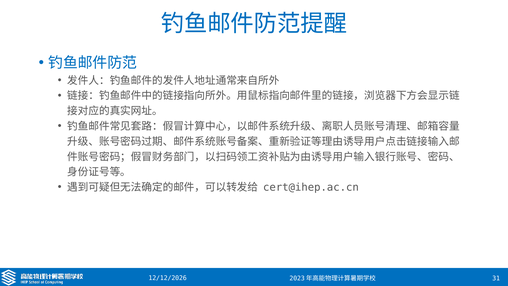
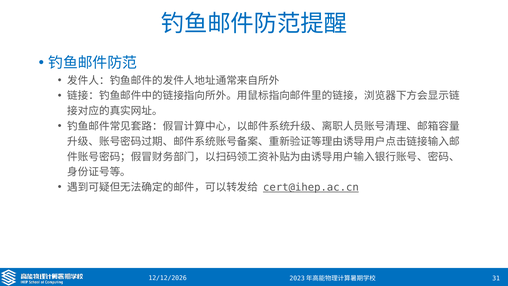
cert@ihep.ac.cn underline: none -> present
